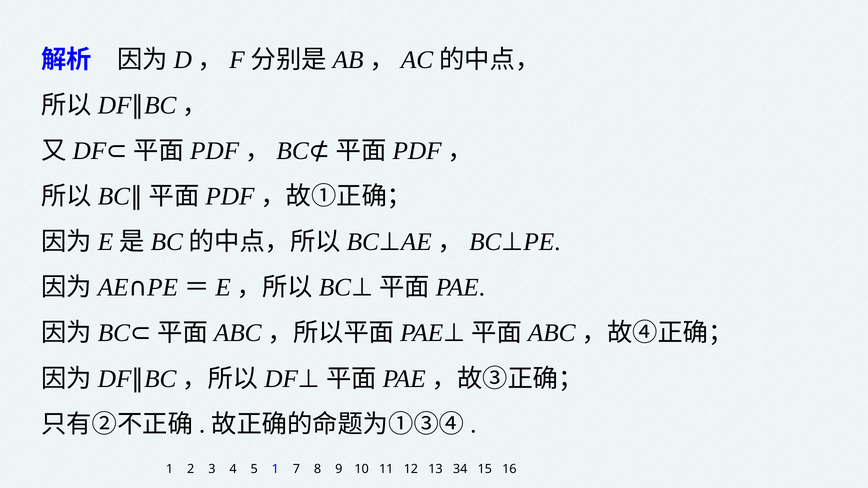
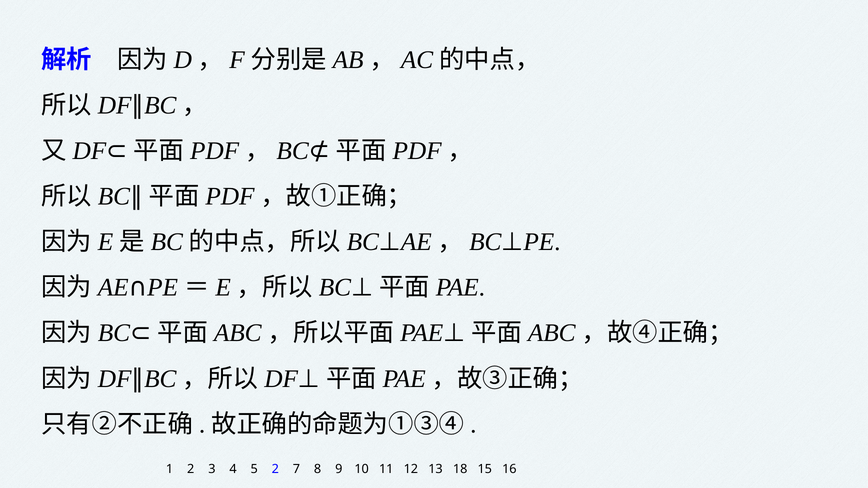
5 1: 1 -> 2
34: 34 -> 18
